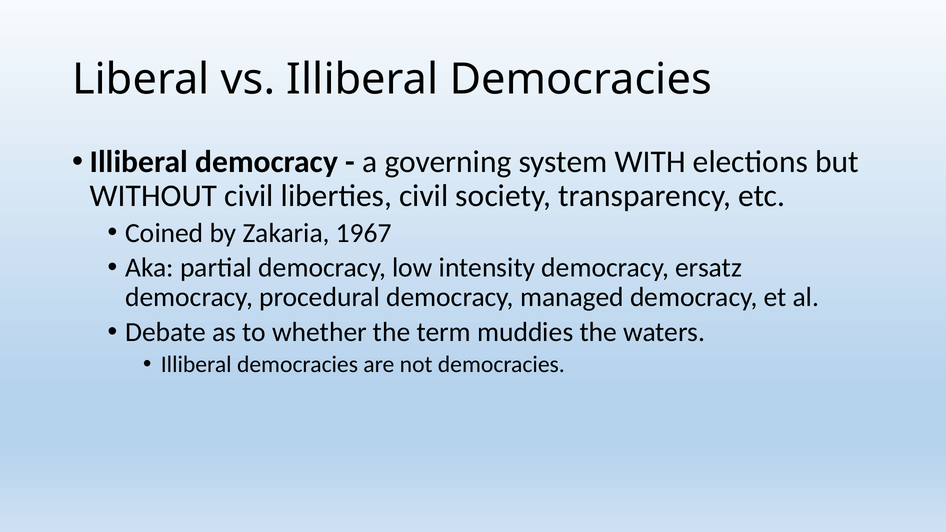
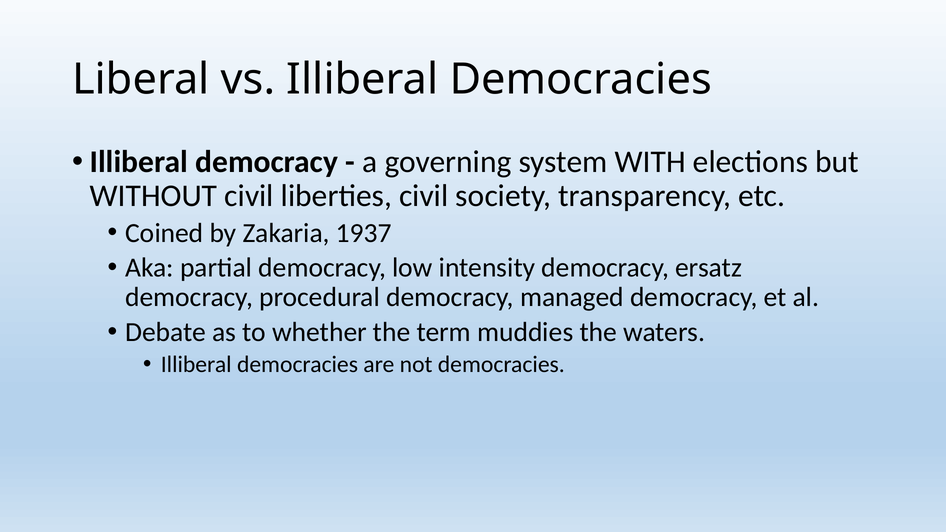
1967: 1967 -> 1937
